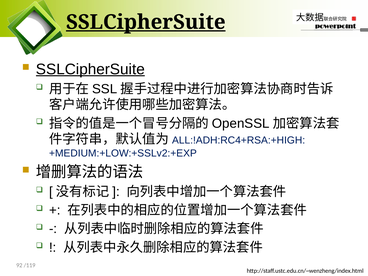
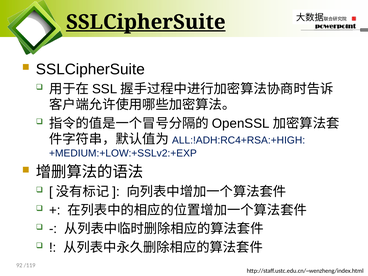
SSLCipherSuite at (90, 69) underline: present -> none
